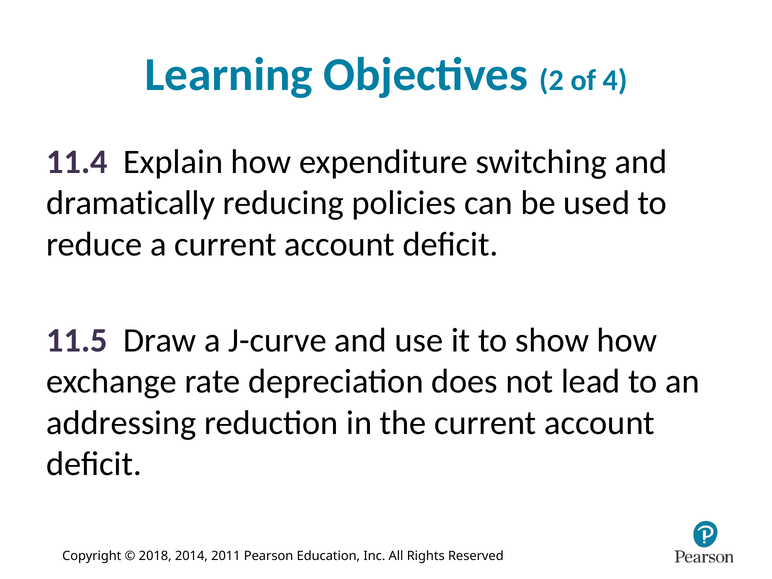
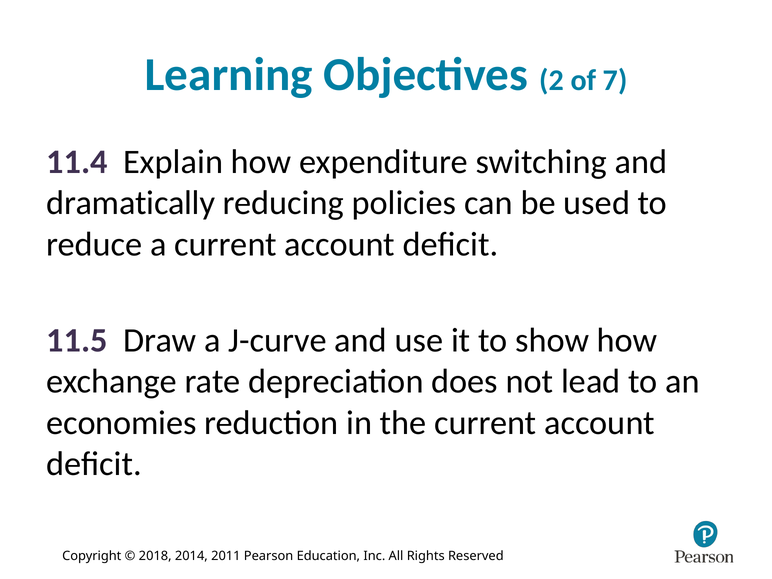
4: 4 -> 7
addressing: addressing -> economies
